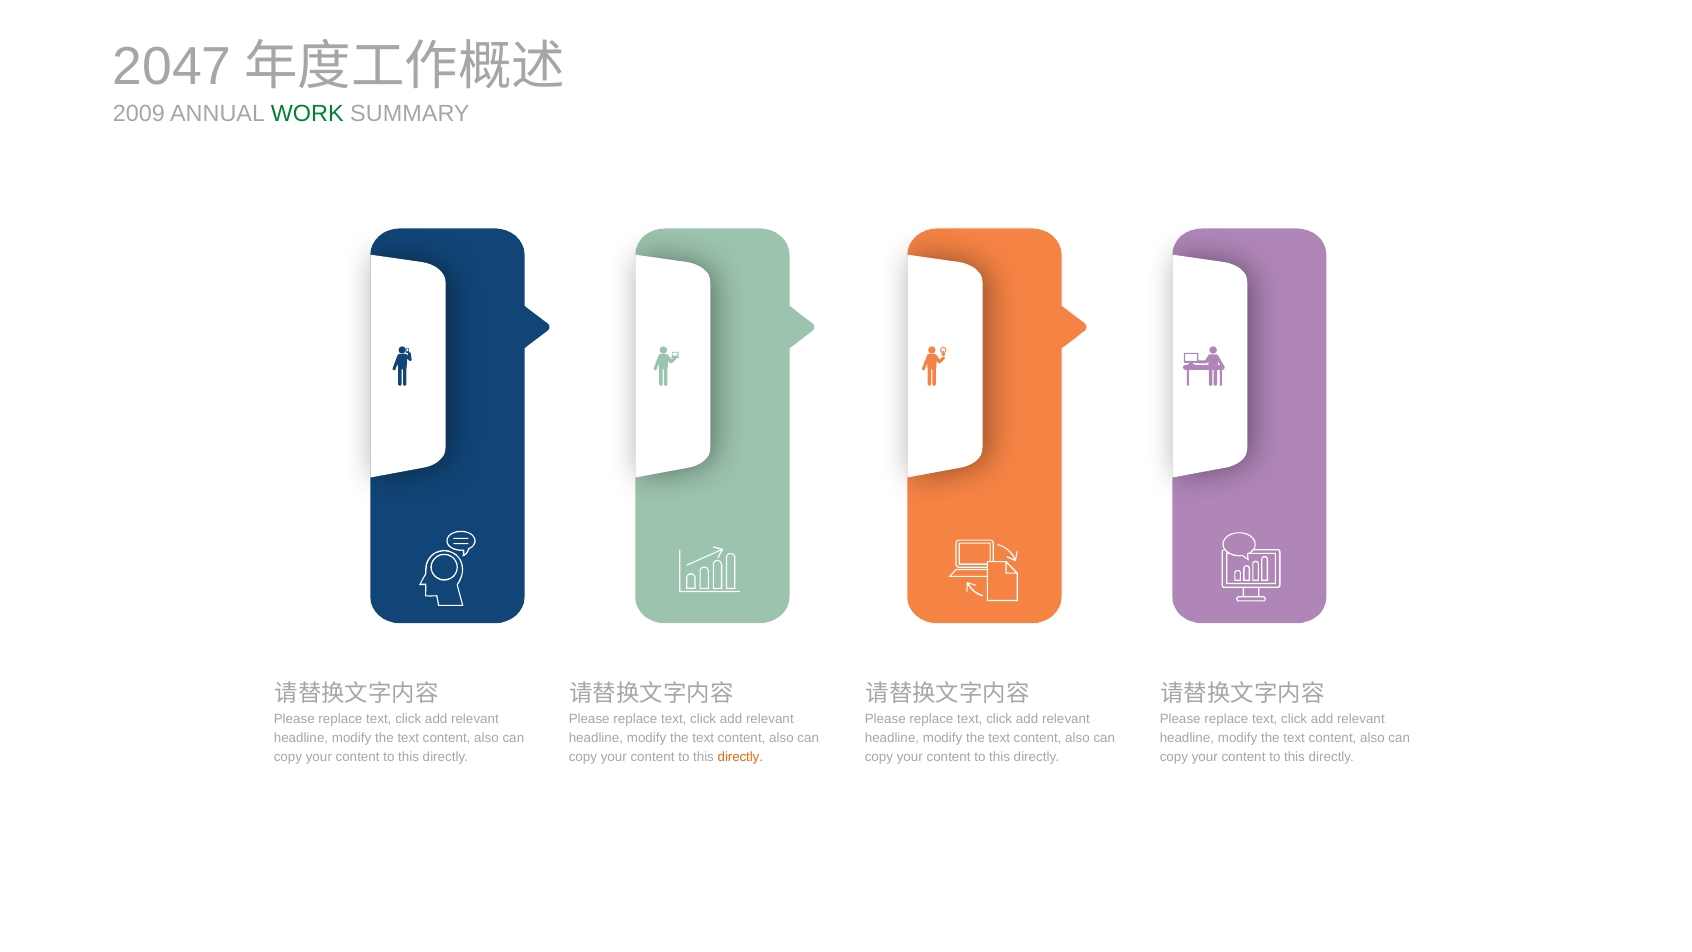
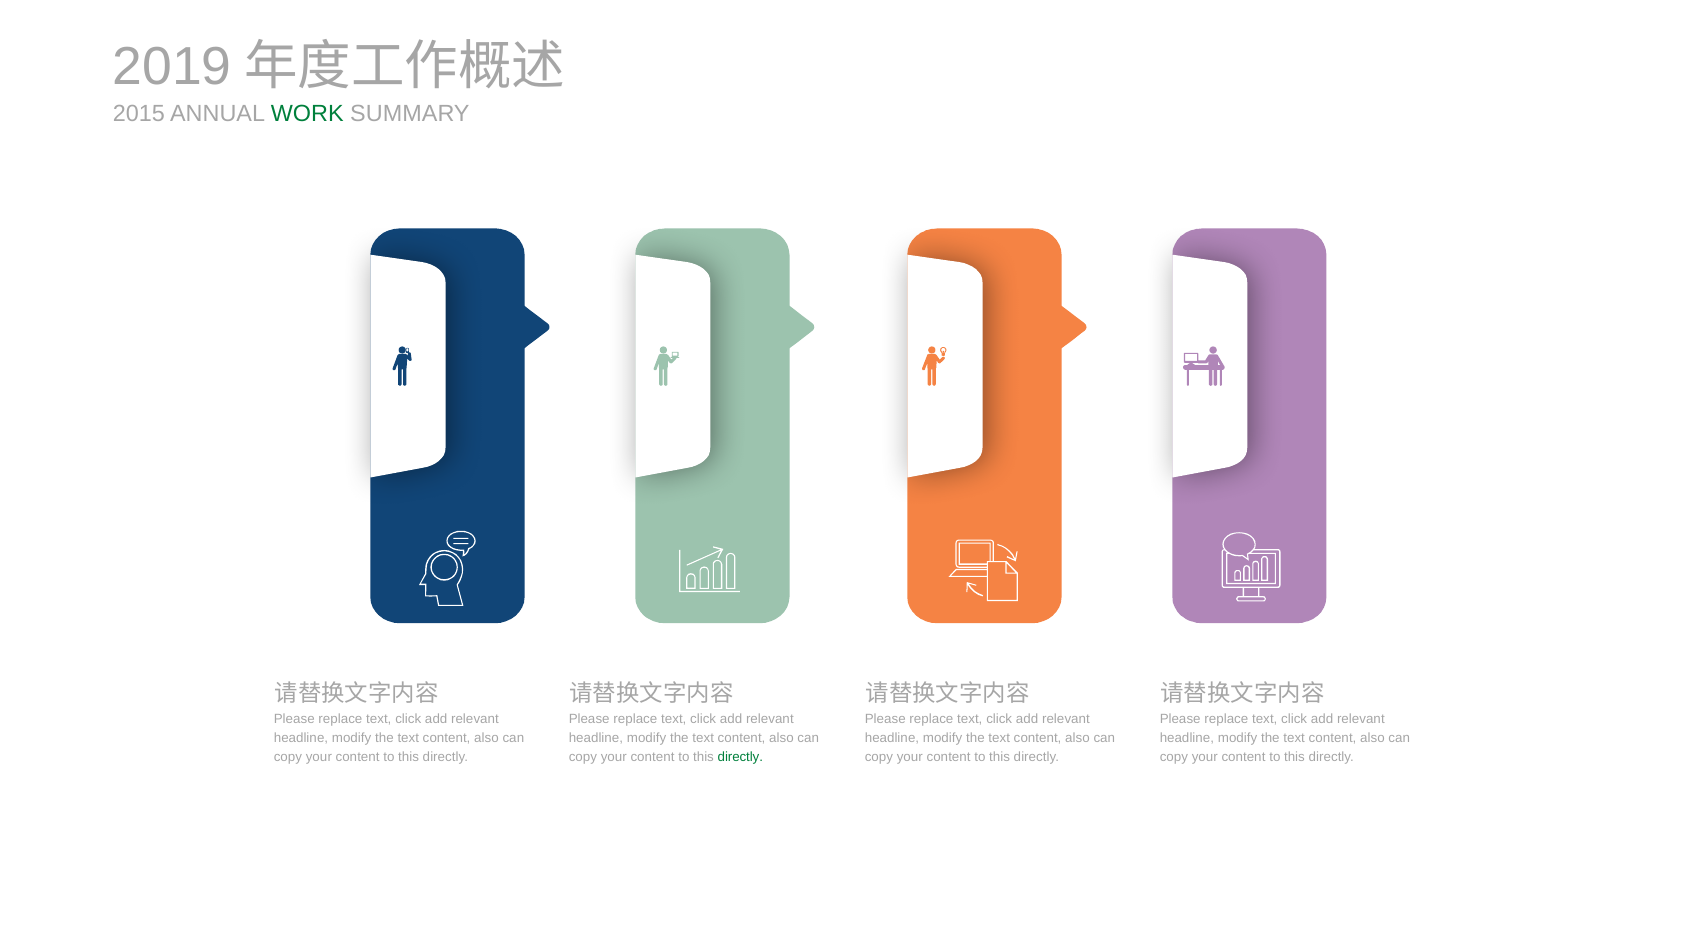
2047: 2047 -> 2019
2009: 2009 -> 2015
directly at (740, 757) colour: orange -> green
